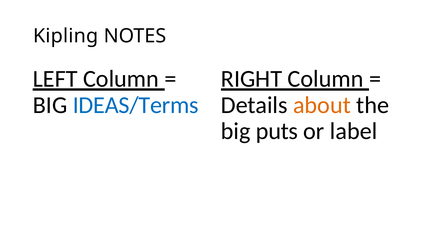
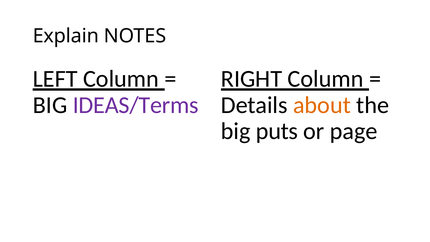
Kipling: Kipling -> Explain
IDEAS/Terms colour: blue -> purple
label: label -> page
